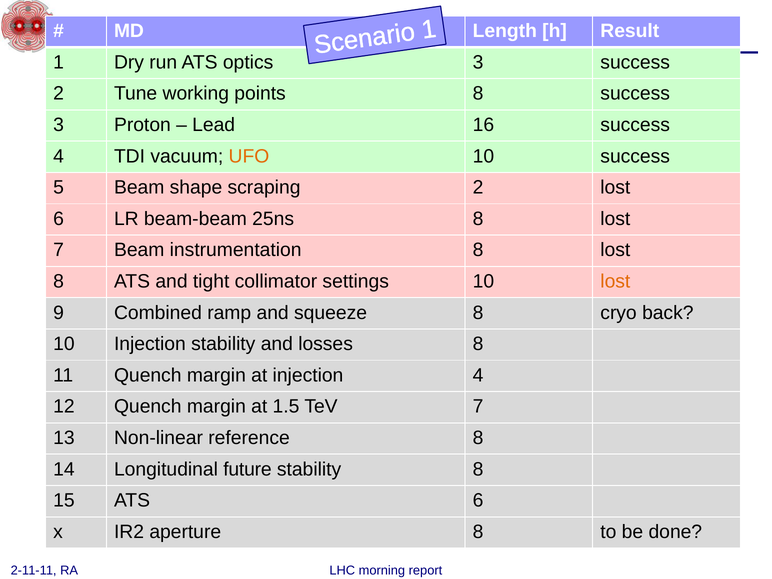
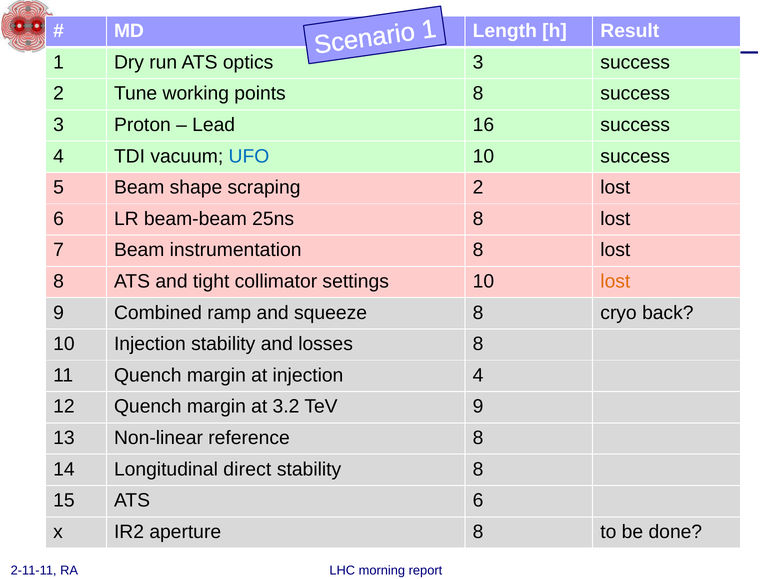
UFO colour: orange -> blue
1.5: 1.5 -> 3.2
TeV 7: 7 -> 9
future: future -> direct
